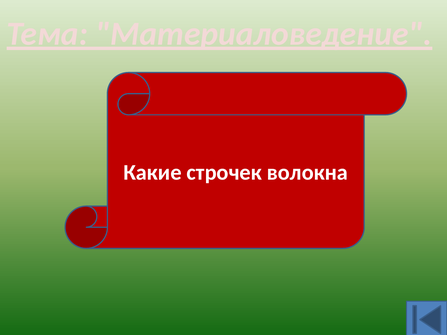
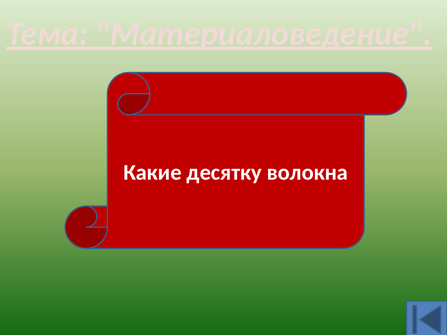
строчек: строчек -> десятку
